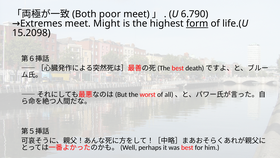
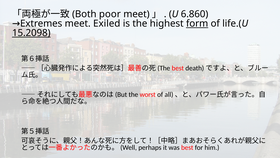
6.790: 6.790 -> 6.860
Might: Might -> Exiled
15.2098 underline: none -> present
